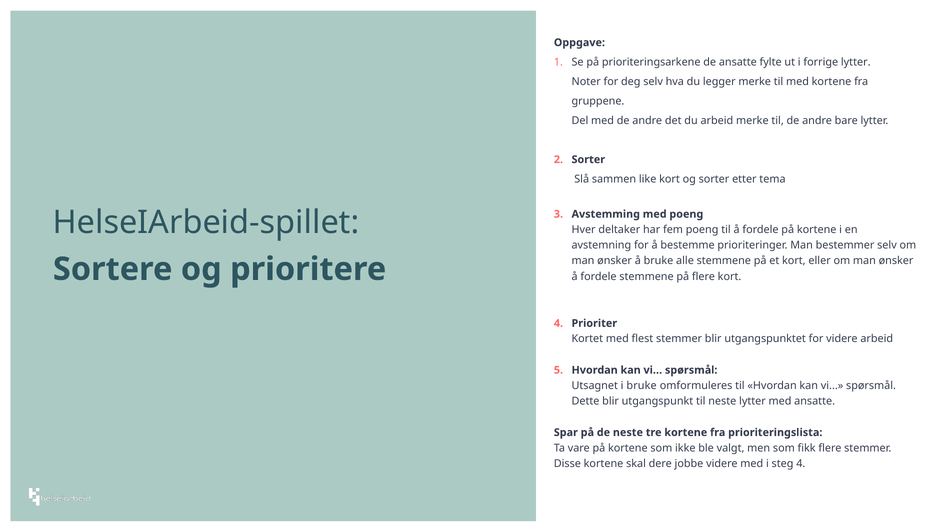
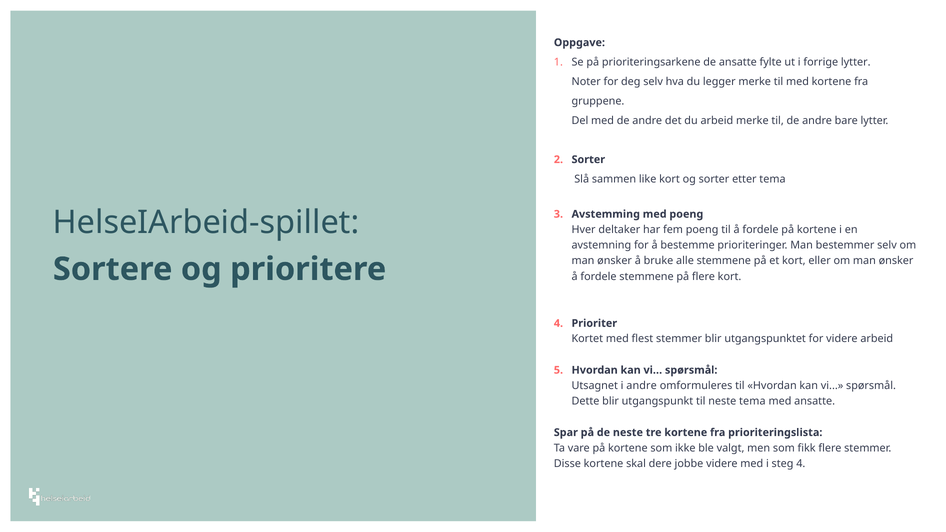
i bruke: bruke -> andre
neste lytter: lytter -> tema
